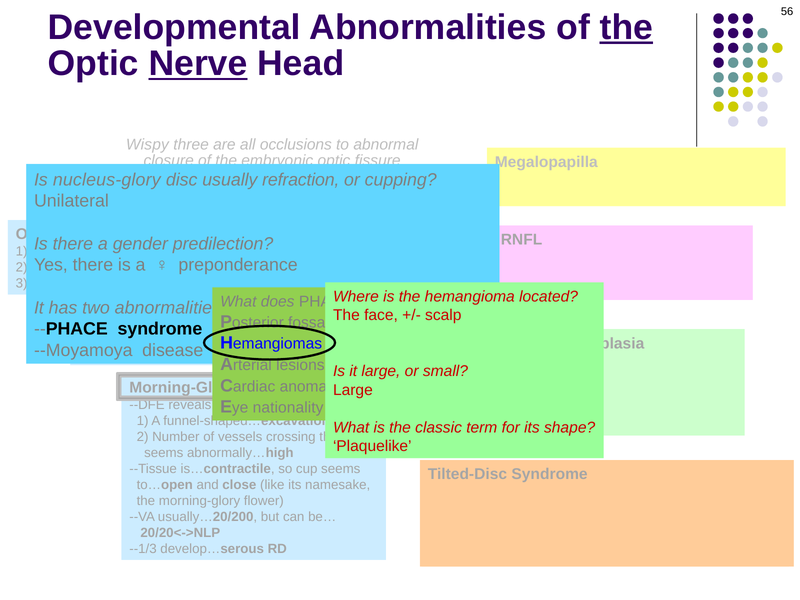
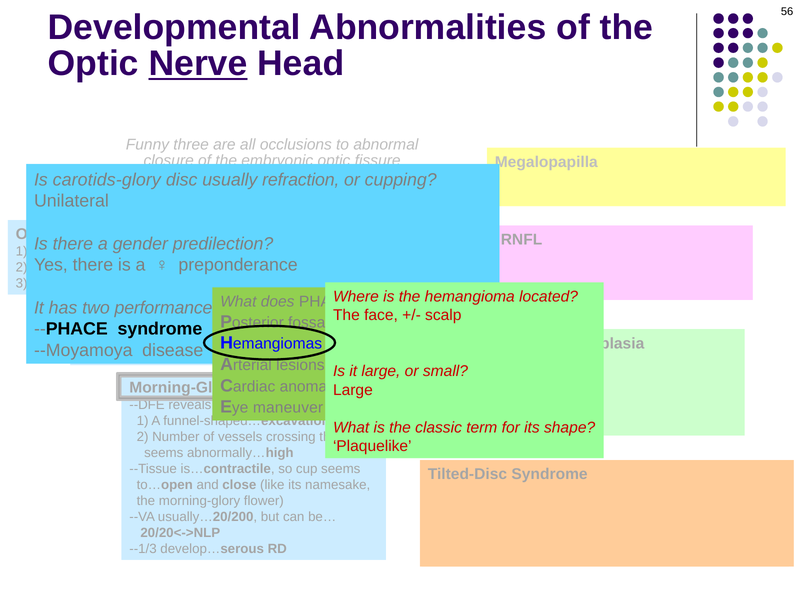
the at (626, 27) underline: present -> none
Wispy: Wispy -> Funny
nucleus-glory: nucleus-glory -> carotids-glory
abnormalitie: abnormalitie -> performance
nationality: nationality -> maneuver
